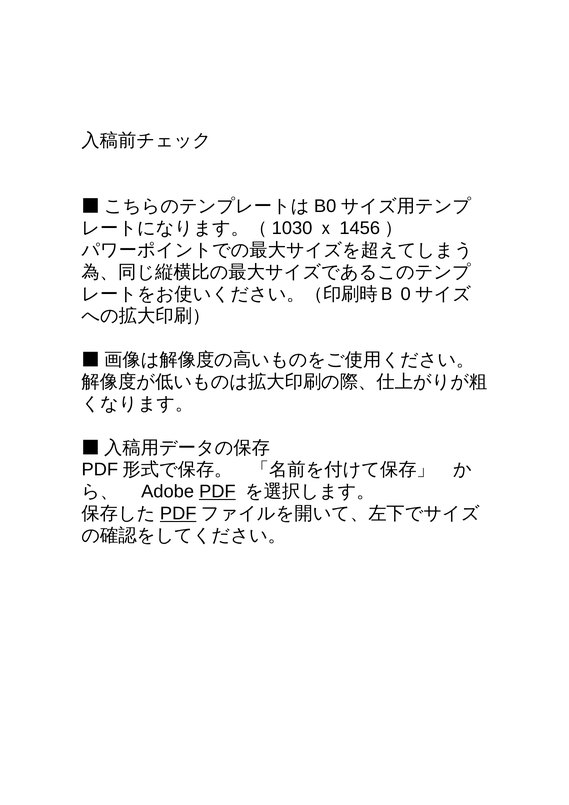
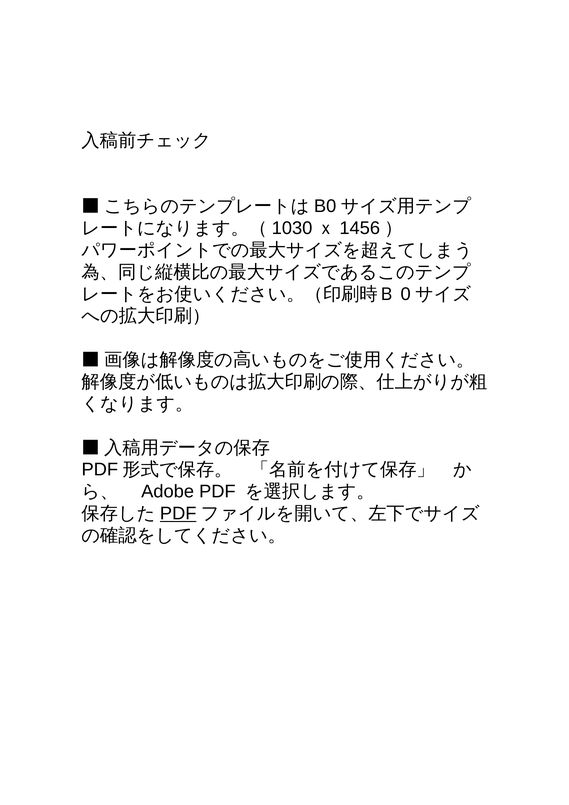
PDF at (217, 491) underline: present -> none
